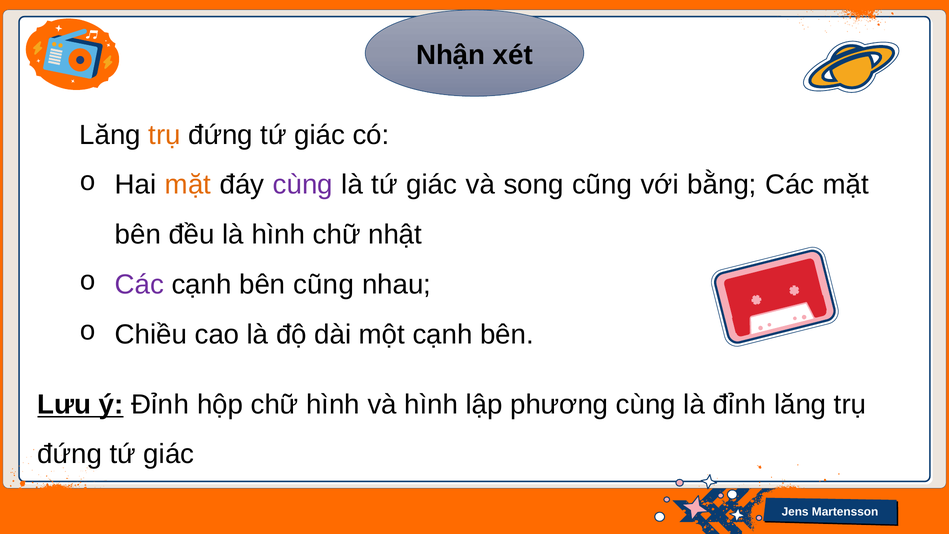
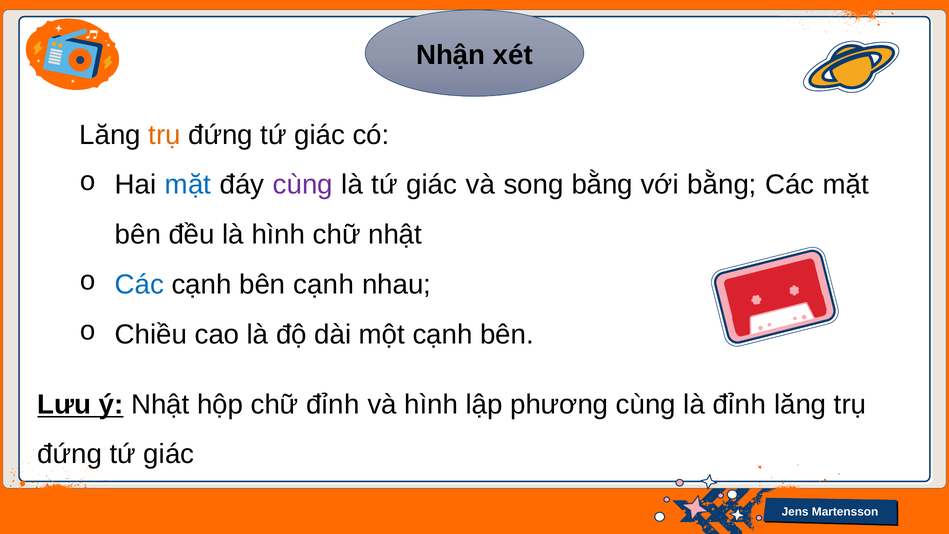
mặt at (188, 185) colour: orange -> blue
song cũng: cũng -> bằng
Các at (139, 284) colour: purple -> blue
bên cũng: cũng -> cạnh
ý Đỉnh: Đỉnh -> Nhật
chữ hình: hình -> đỉnh
